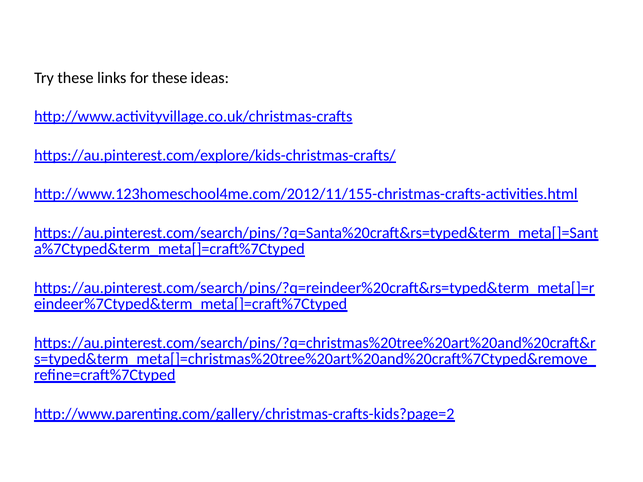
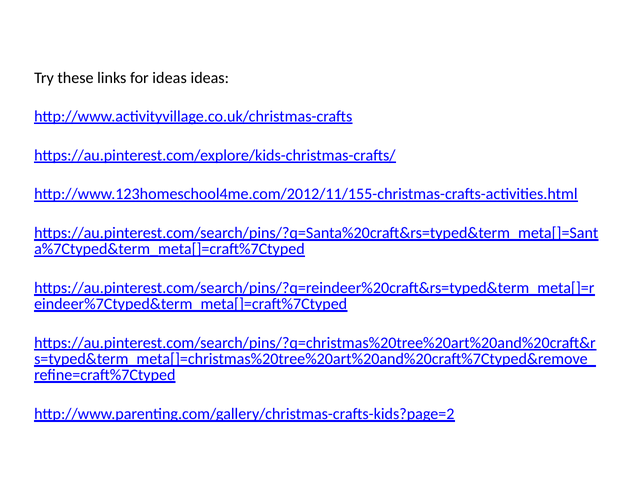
for these: these -> ideas
